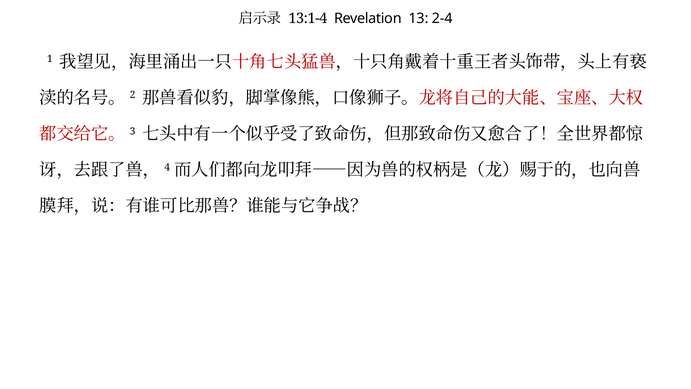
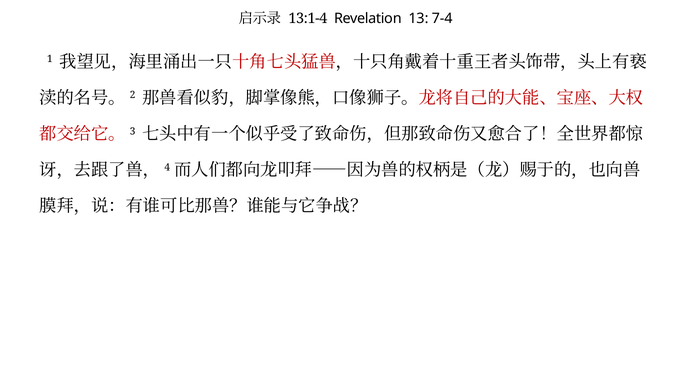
2-4: 2-4 -> 7-4
